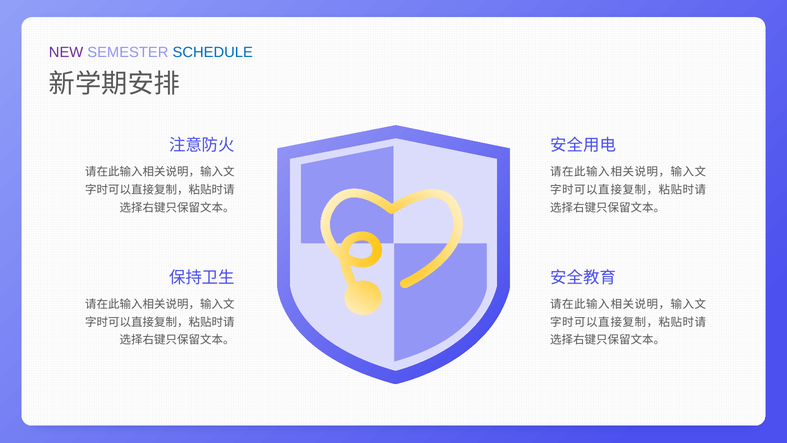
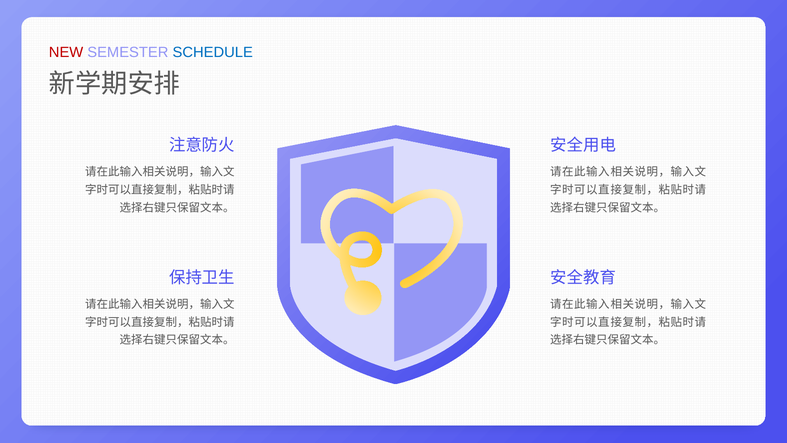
NEW colour: purple -> red
